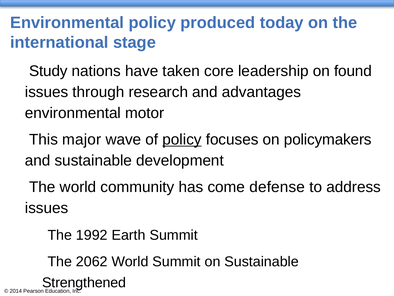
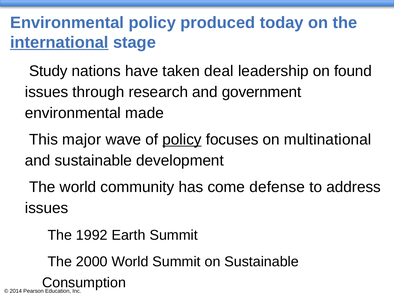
international underline: none -> present
core: core -> deal
advantages: advantages -> government
motor: motor -> made
policymakers: policymakers -> multinational
2062: 2062 -> 2000
Strengthened: Strengthened -> Consumption
